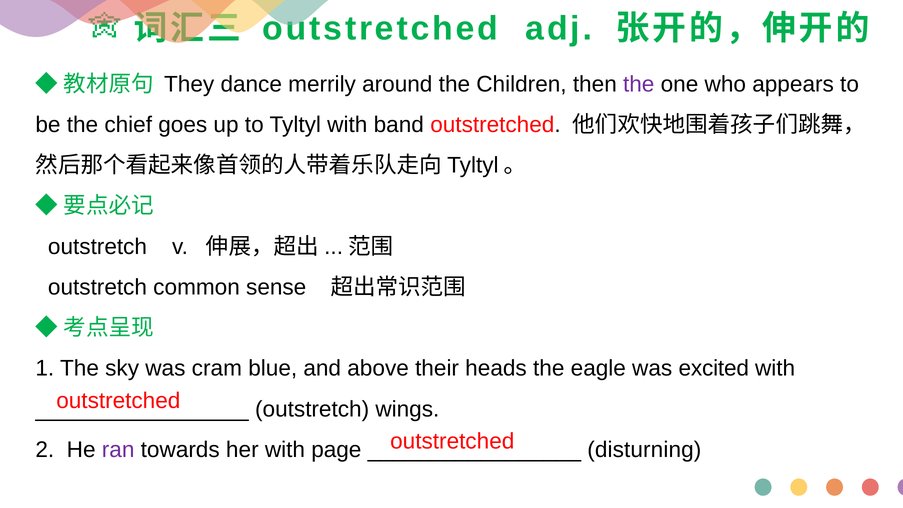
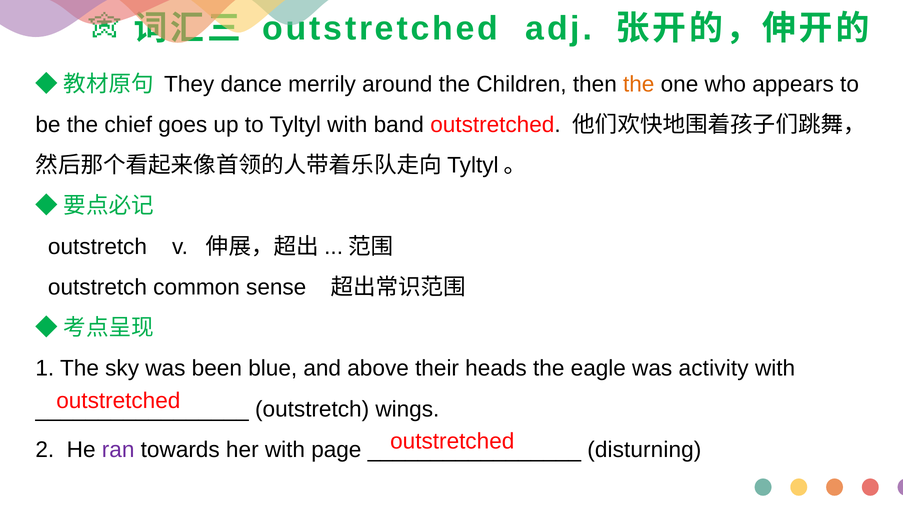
the at (639, 84) colour: purple -> orange
cram: cram -> been
excited: excited -> activity
